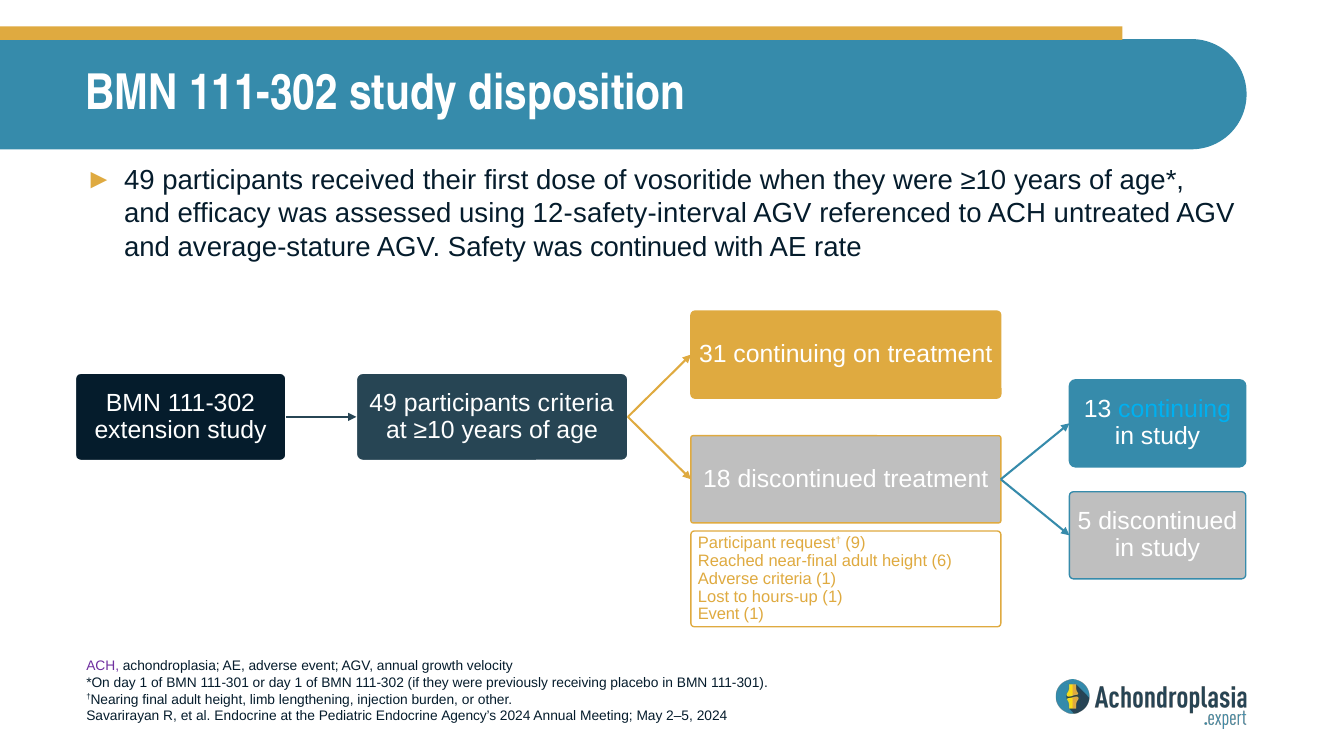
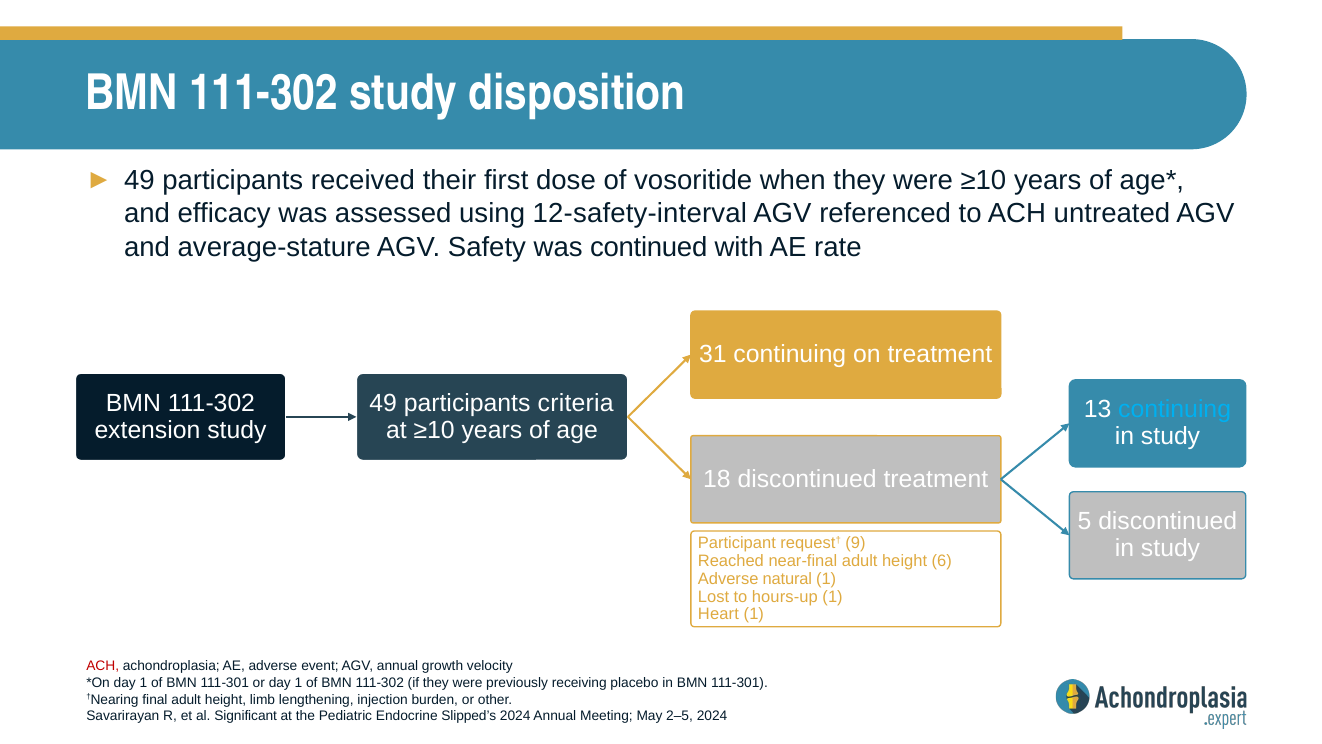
Adverse criteria: criteria -> natural
Event at (719, 614): Event -> Heart
ACH at (103, 666) colour: purple -> red
al Endocrine: Endocrine -> Significant
Agency’s: Agency’s -> Slipped’s
